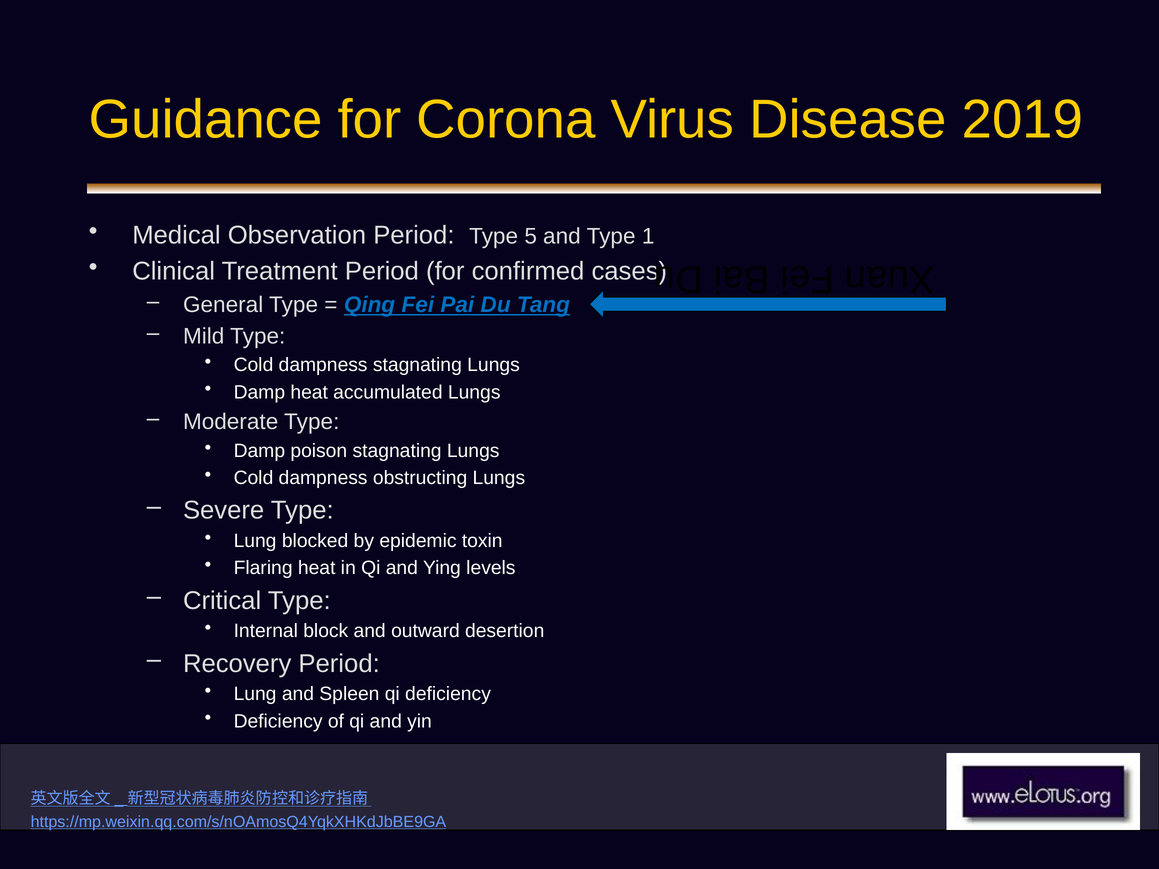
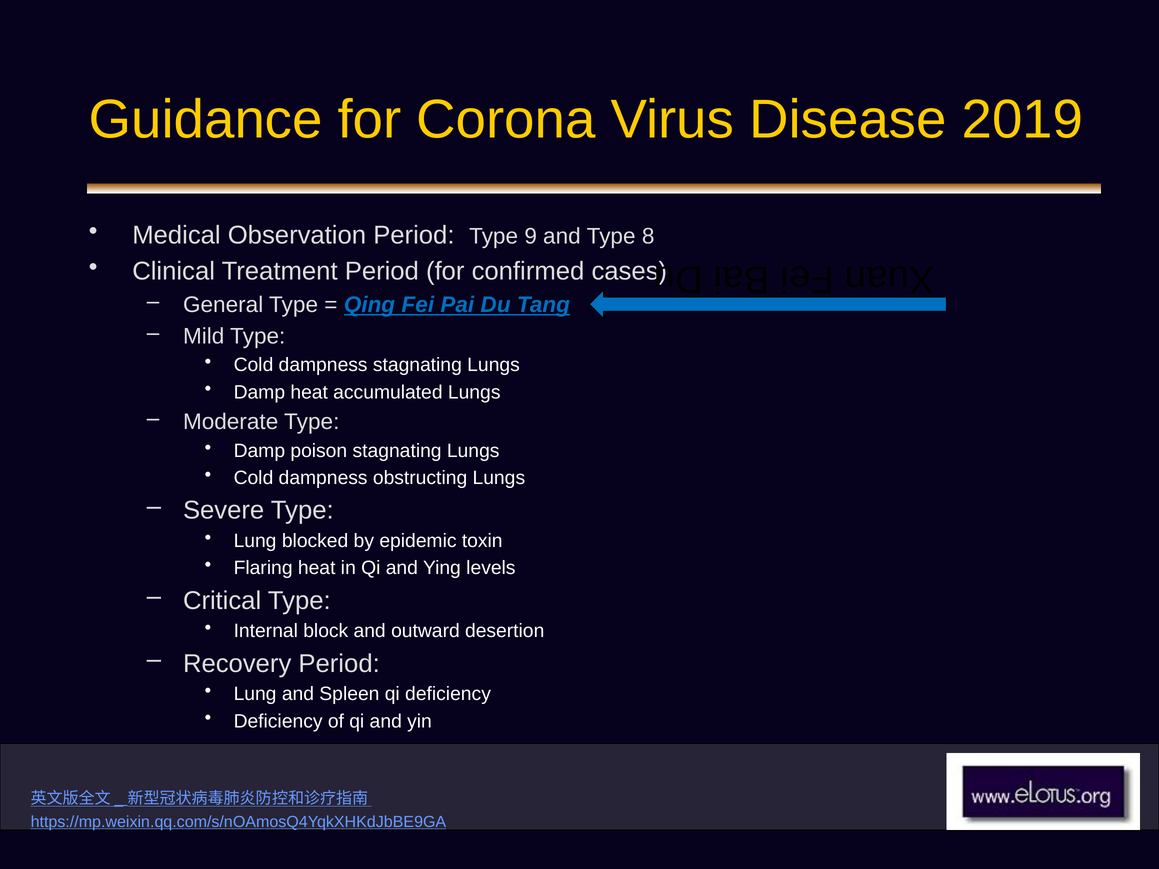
5: 5 -> 9
1: 1 -> 8
